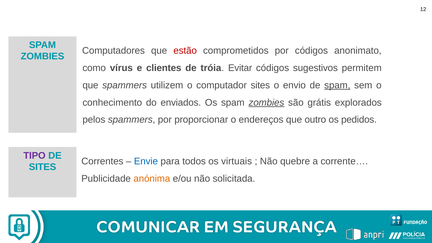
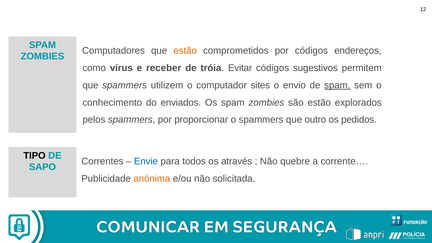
estão at (185, 51) colour: red -> orange
anonimato: anonimato -> endereços
clientes: clientes -> receber
zombies at (266, 103) underline: present -> none
são grátis: grátis -> estão
o endereços: endereços -> spammers
TIPO colour: purple -> black
virtuais: virtuais -> através
SITES at (43, 167): SITES -> SAPO
